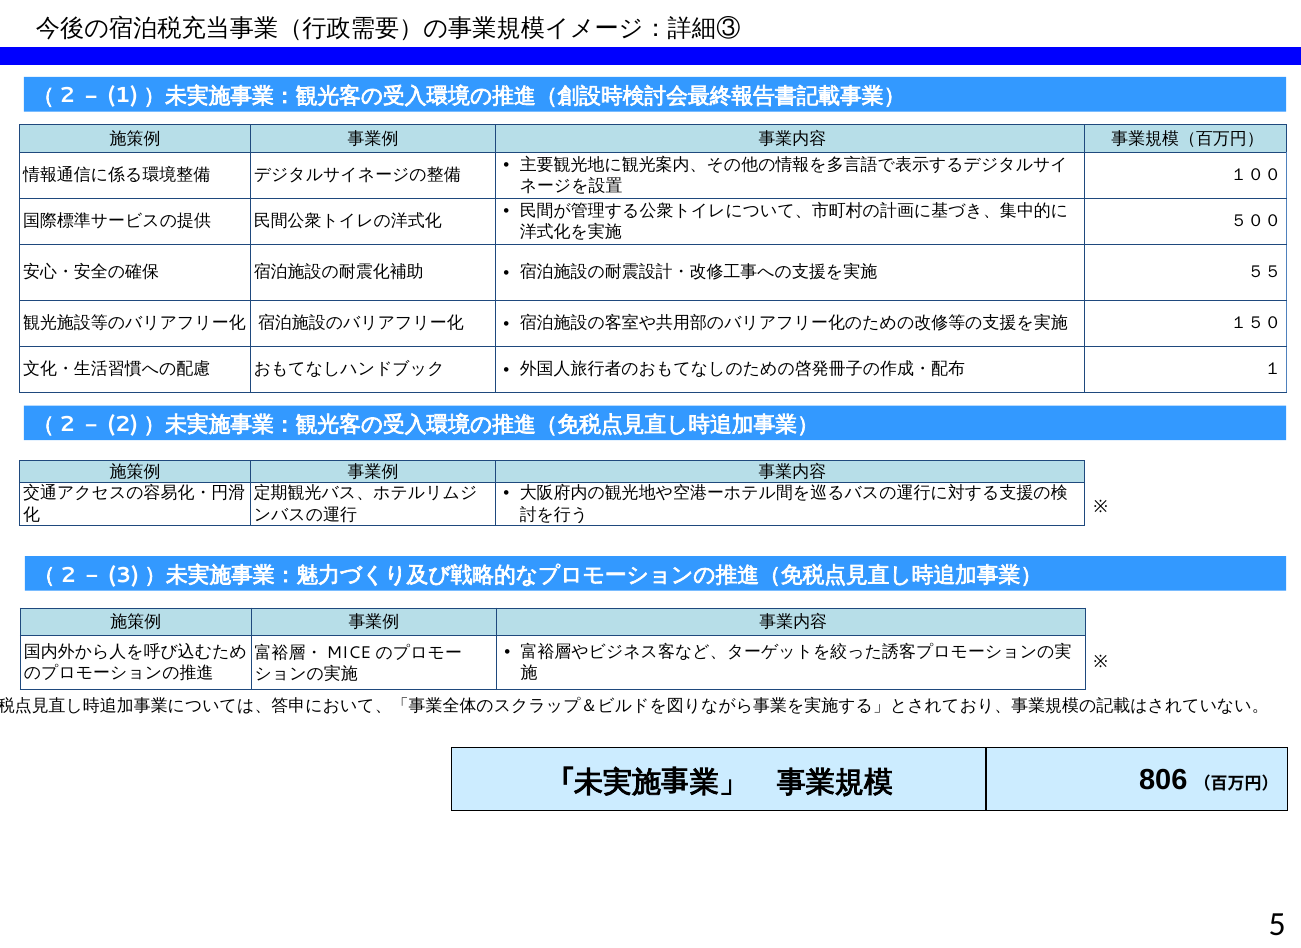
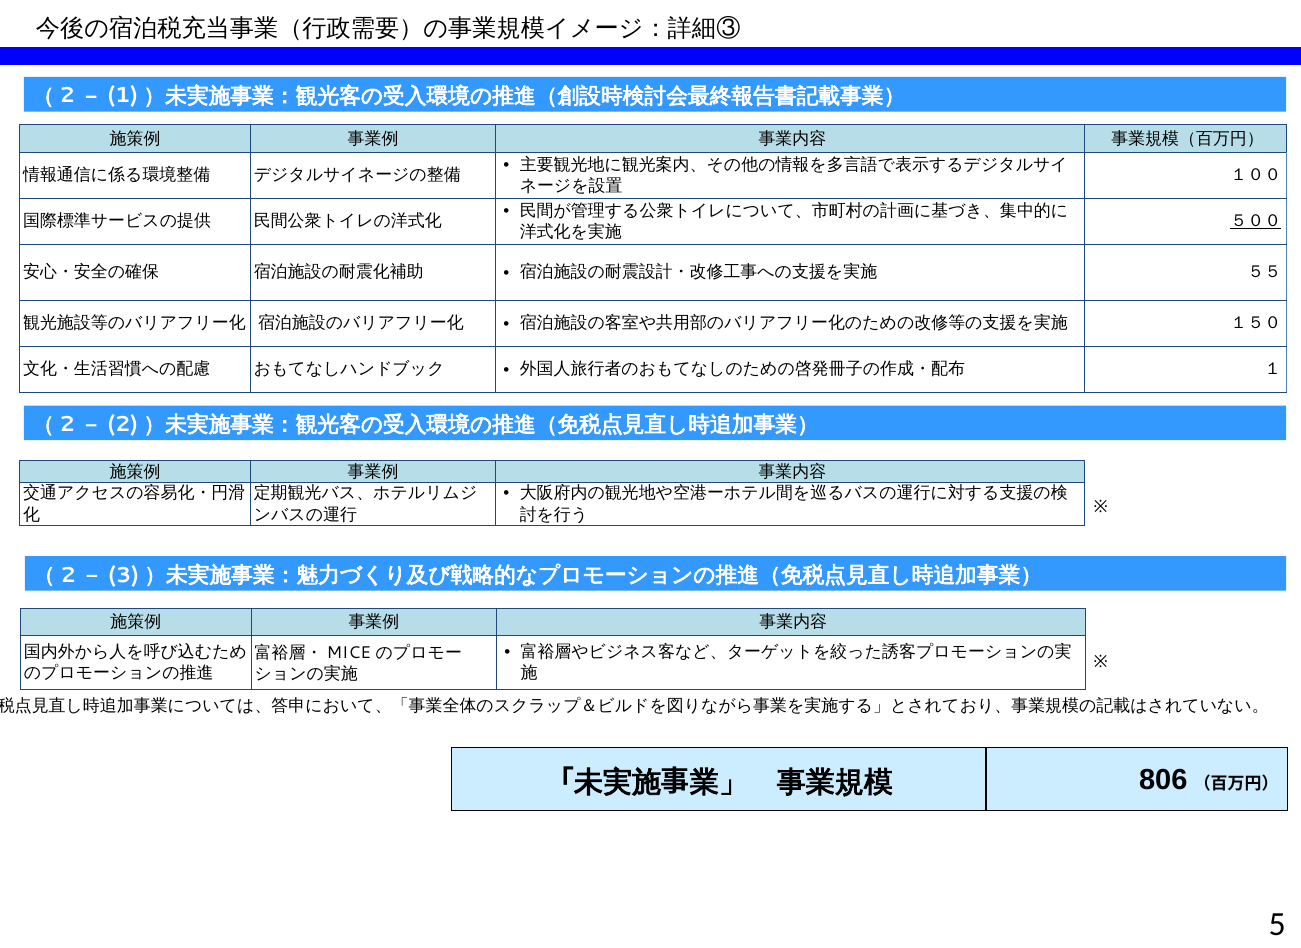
５００ underline: none -> present
